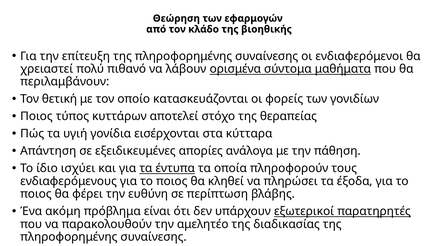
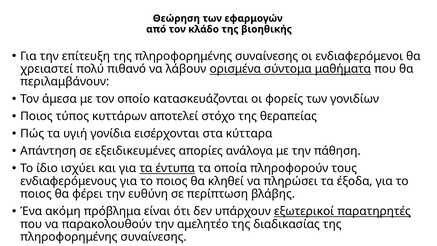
θετική: θετική -> άμεσα
